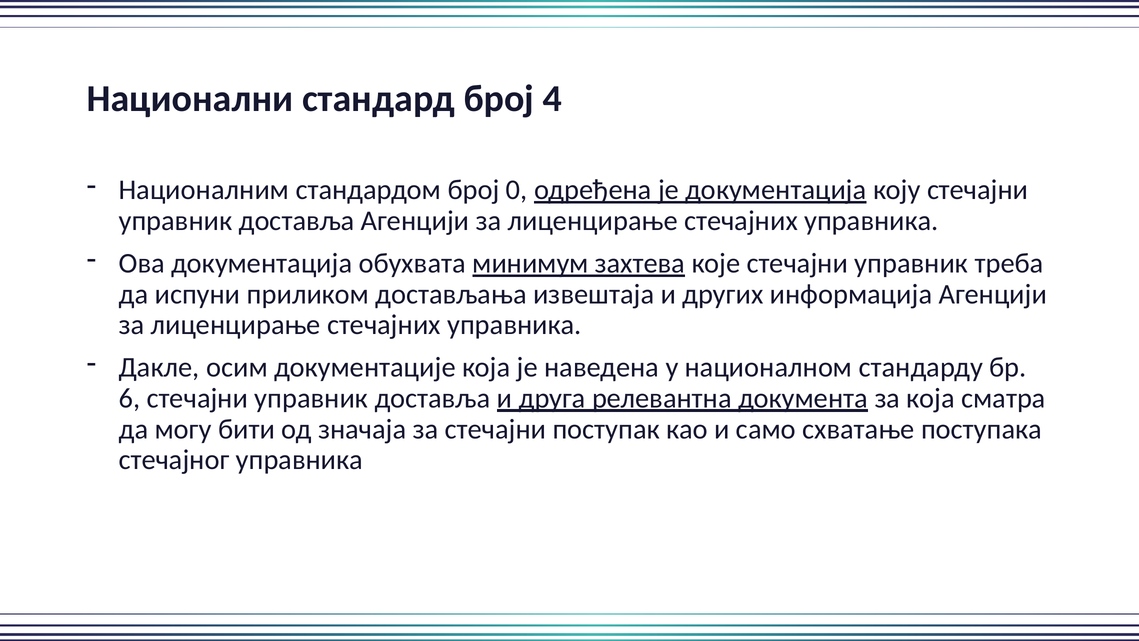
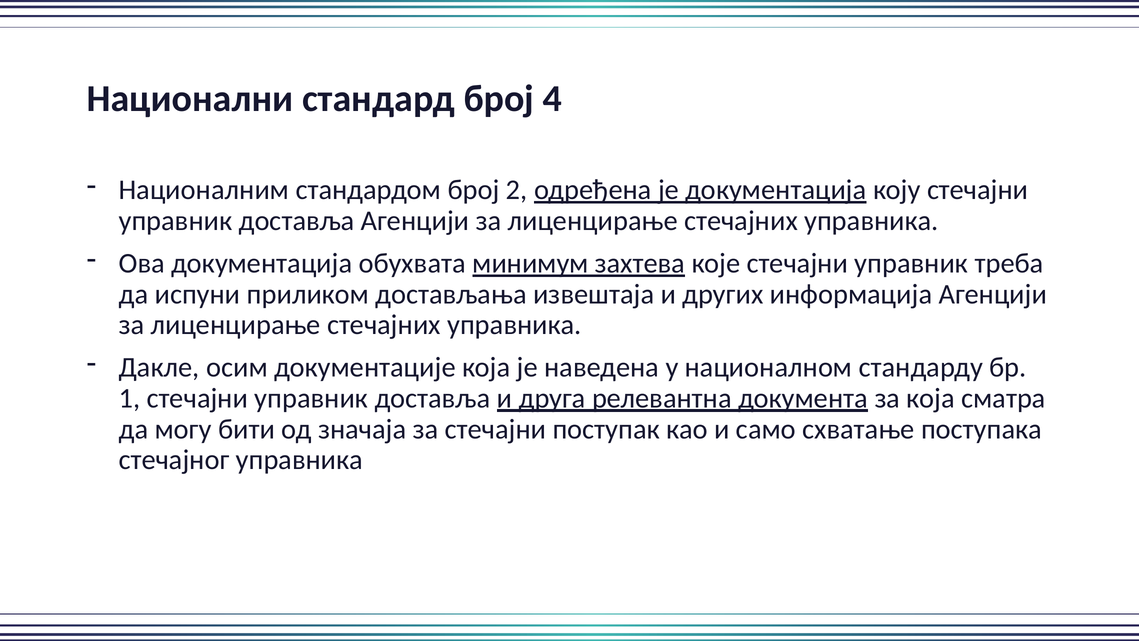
0: 0 -> 2
6: 6 -> 1
